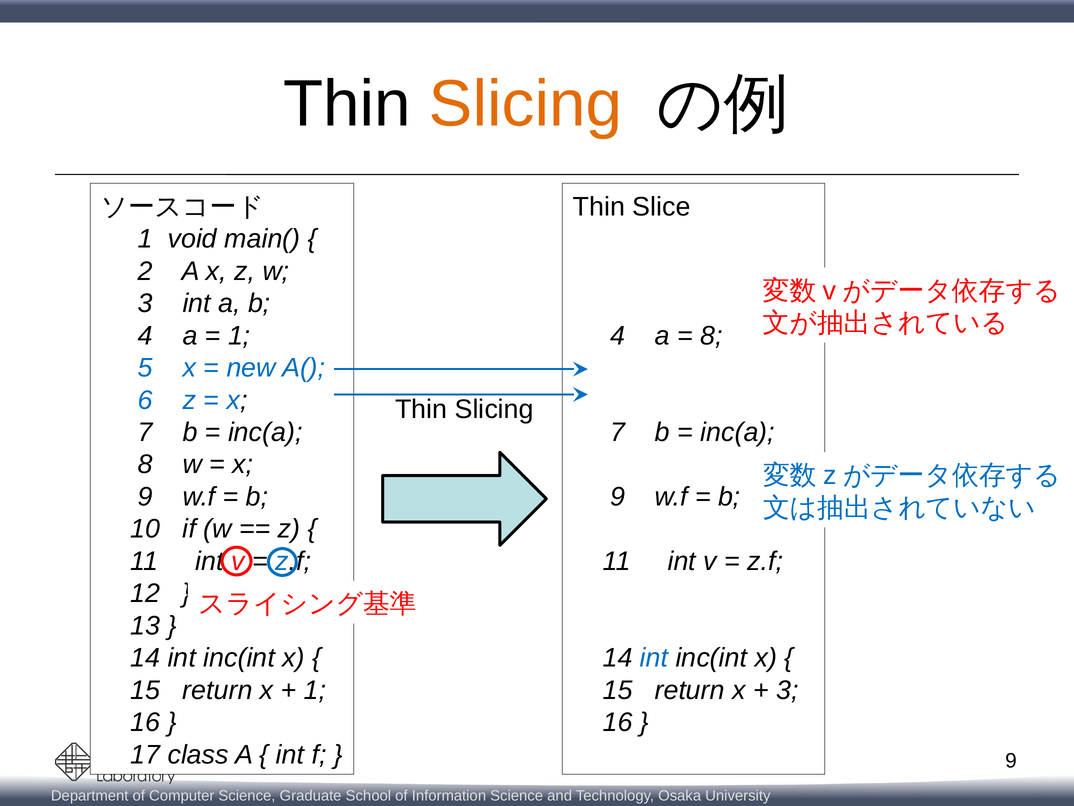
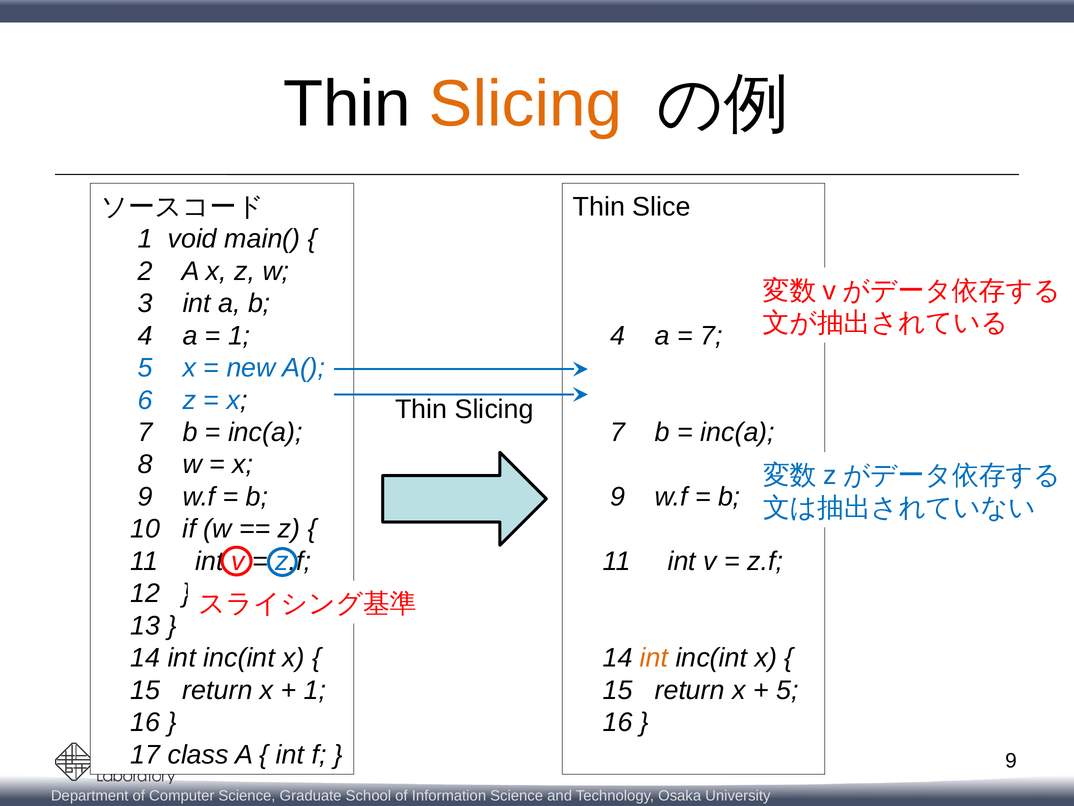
8 at (711, 335): 8 -> 7
int at (654, 658) colour: blue -> orange
3 at (787, 690): 3 -> 5
